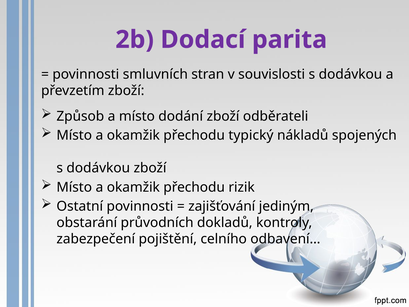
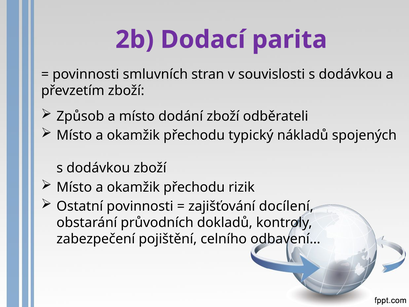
jediným: jediným -> docílení
